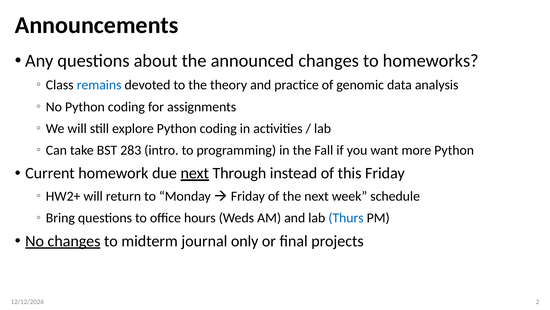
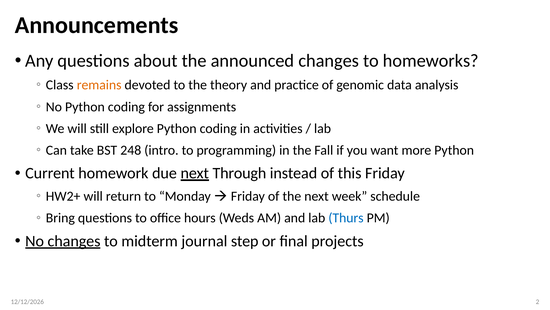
remains colour: blue -> orange
283: 283 -> 248
only: only -> step
